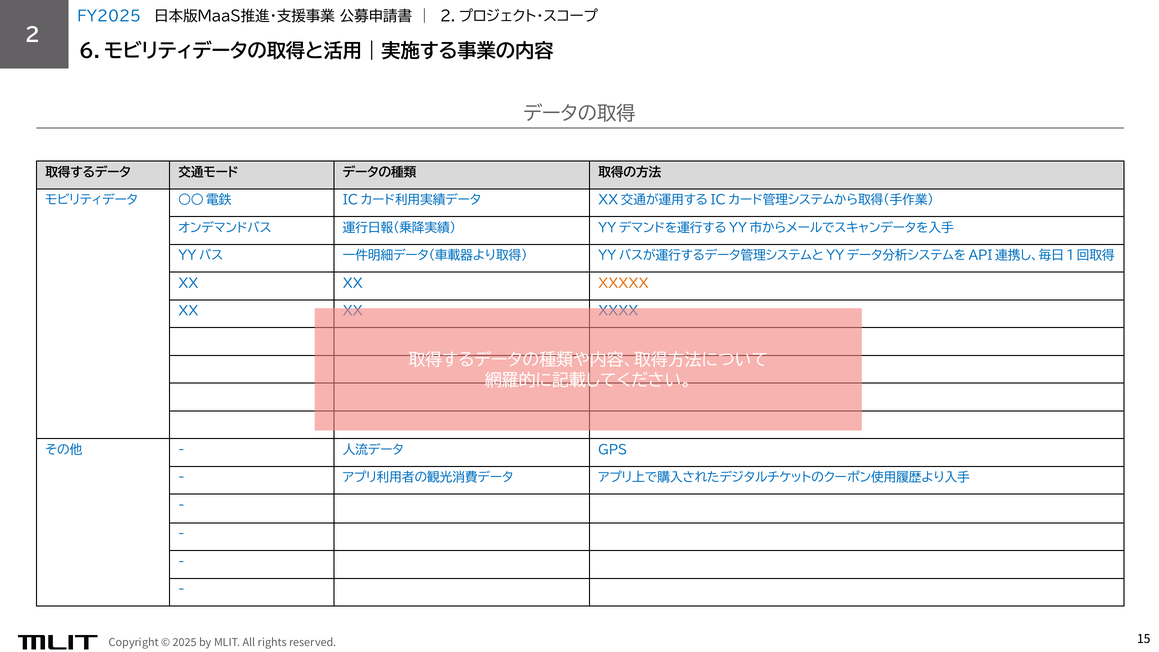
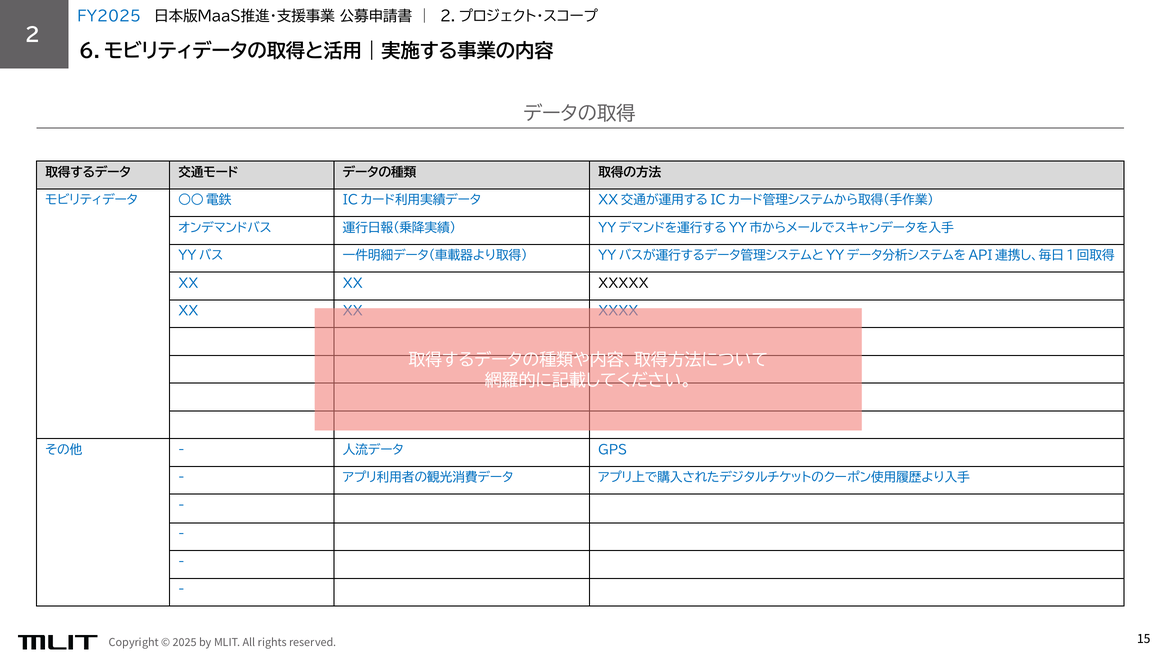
XXXXX colour: orange -> black
